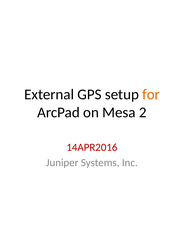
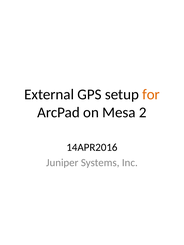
14APR2016 colour: red -> black
